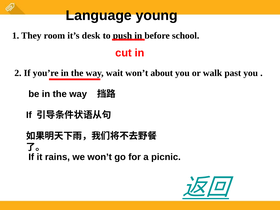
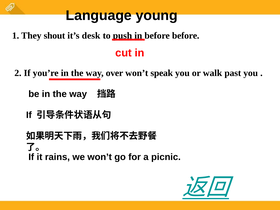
room: room -> shout
before school: school -> before
wait: wait -> over
about: about -> speak
